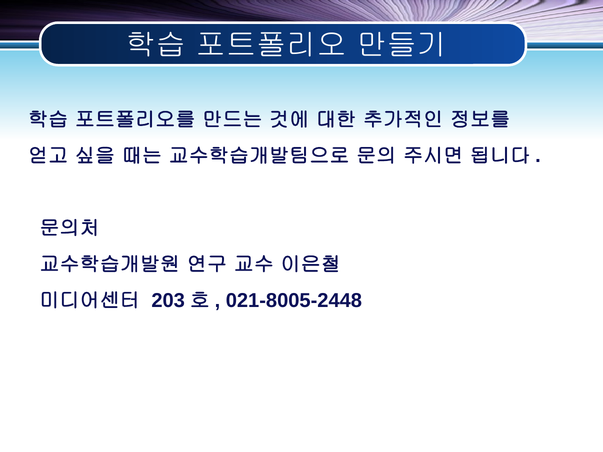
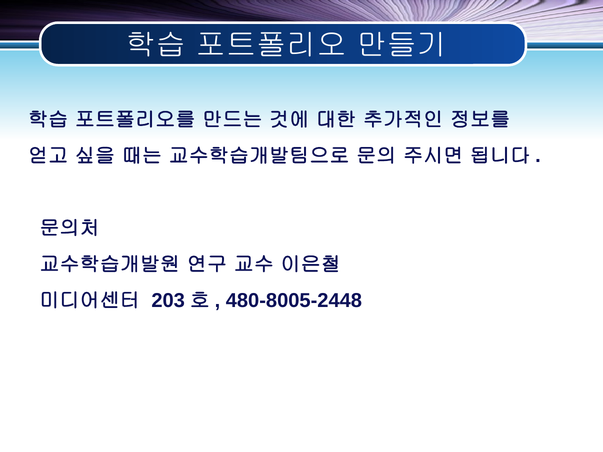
021-8005-2448: 021-8005-2448 -> 480-8005-2448
